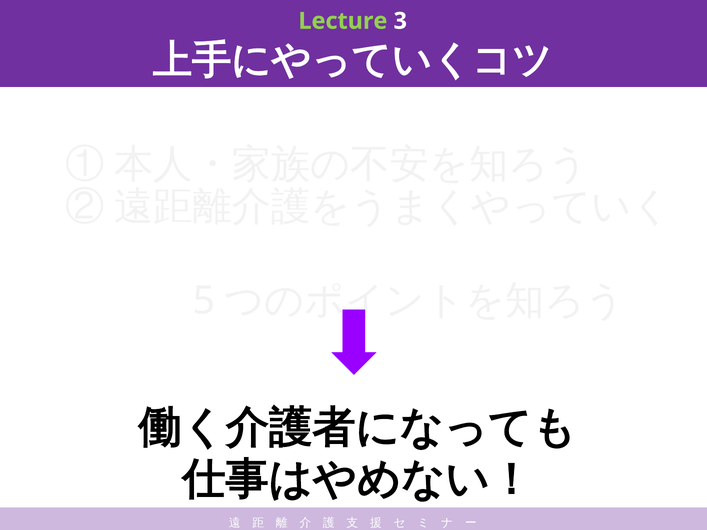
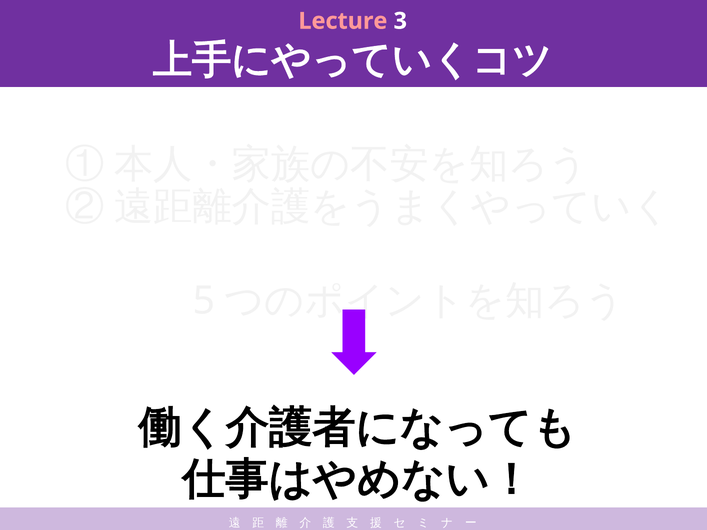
Lecture colour: light green -> pink
